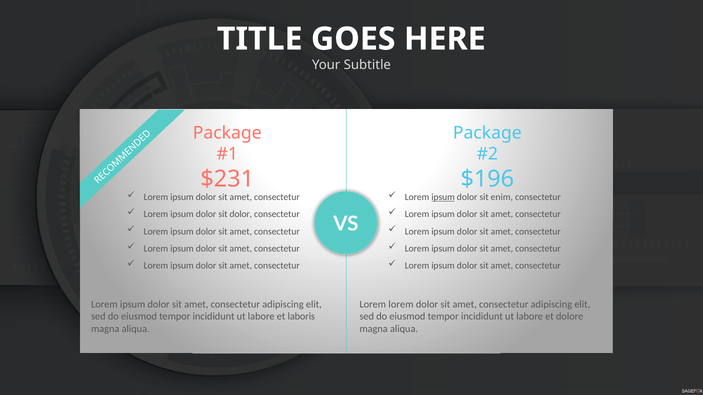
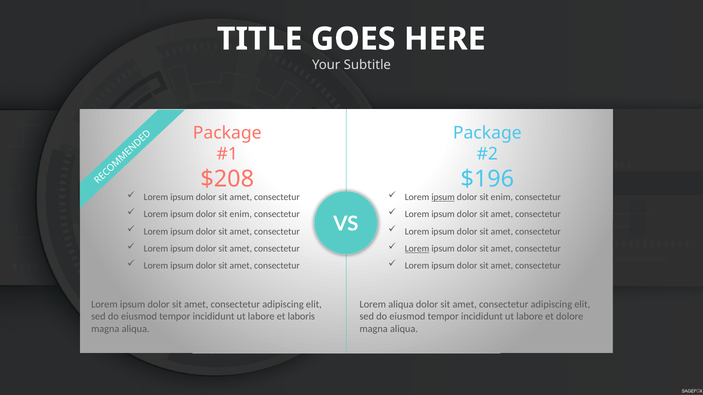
$231: $231 -> $208
dolor at (241, 215): dolor -> enim
Lorem at (417, 249) underline: none -> present
Lorem lorem: lorem -> aliqua
